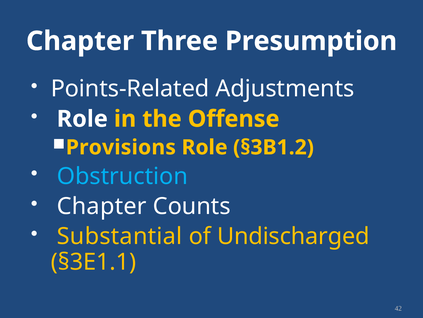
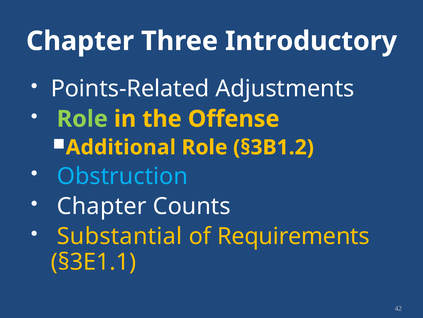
Presumption: Presumption -> Introductory
Role at (82, 119) colour: white -> light green
Provisions: Provisions -> Additional
Undischarged: Undischarged -> Requirements
